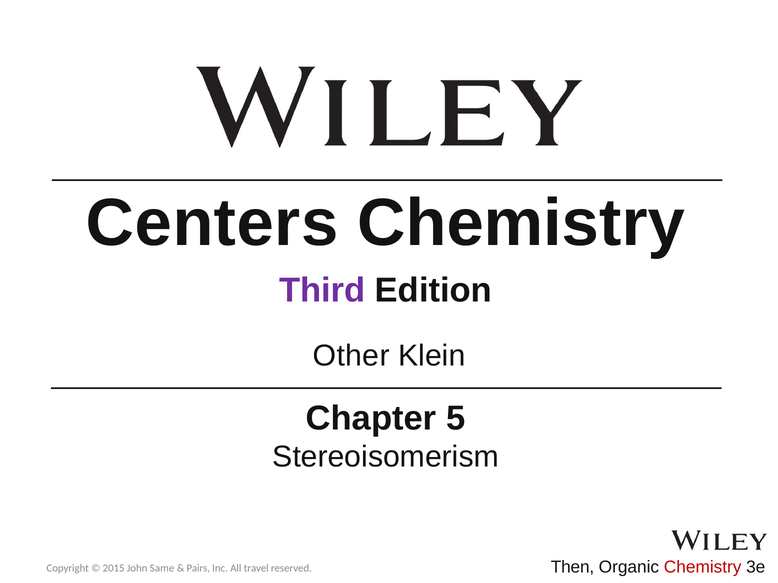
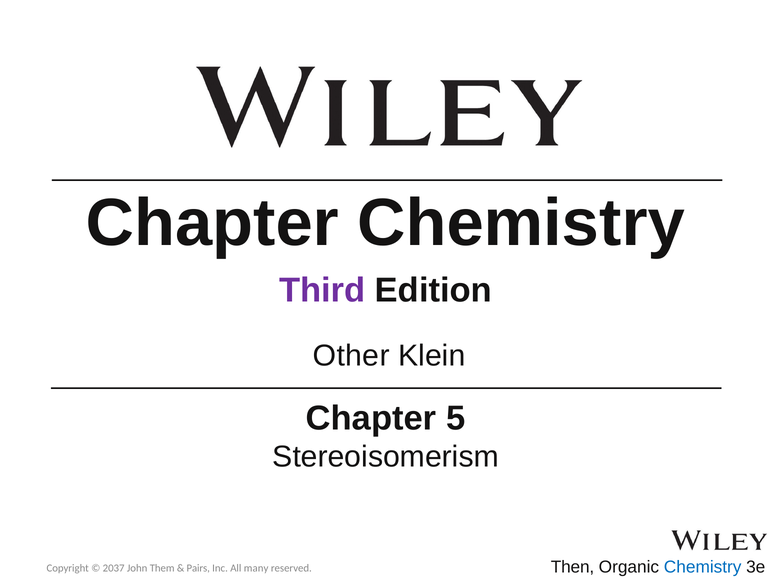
Centers at (212, 223): Centers -> Chapter
2015: 2015 -> 2037
Same: Same -> Them
travel: travel -> many
Chemistry at (703, 567) colour: red -> blue
